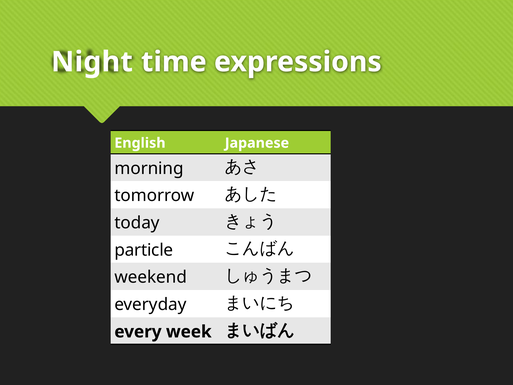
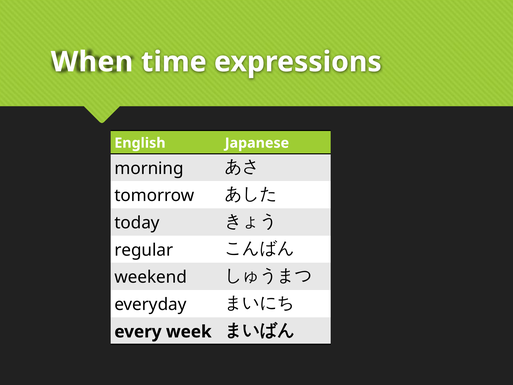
Night: Night -> When
particle: particle -> regular
